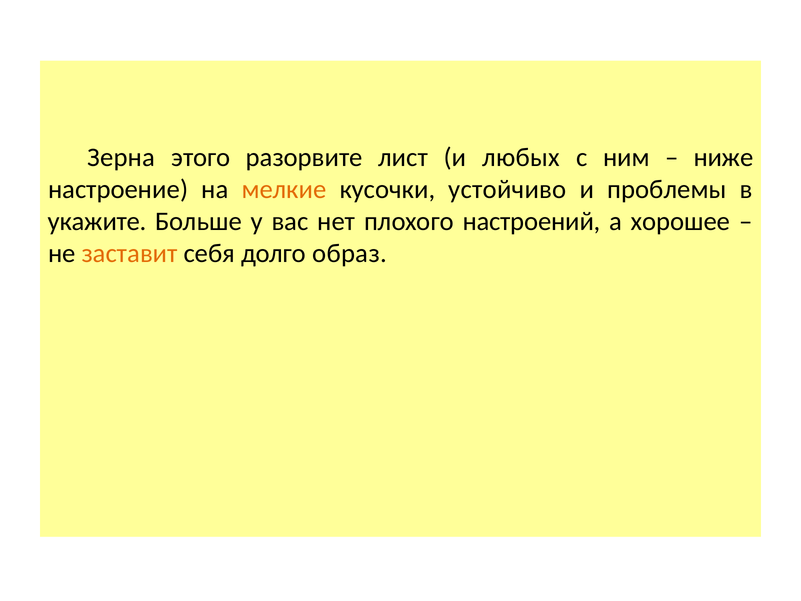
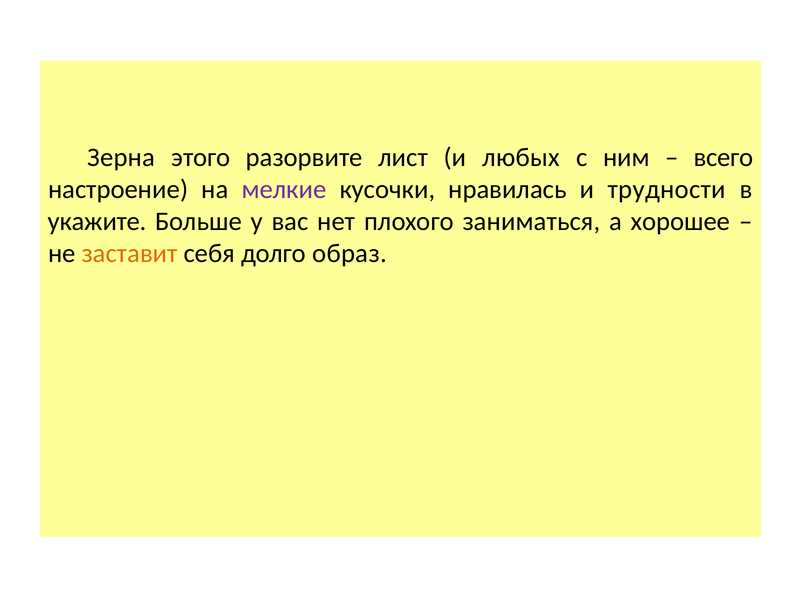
ниже: ниже -> всего
мелкие colour: orange -> purple
устойчиво: устойчиво -> нравилась
проблемы: проблемы -> трудности
настроений: настроений -> заниматься
